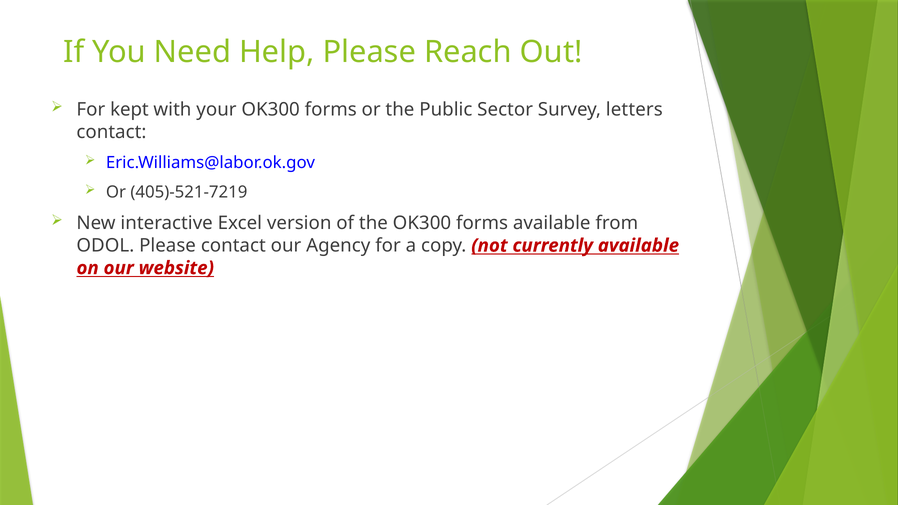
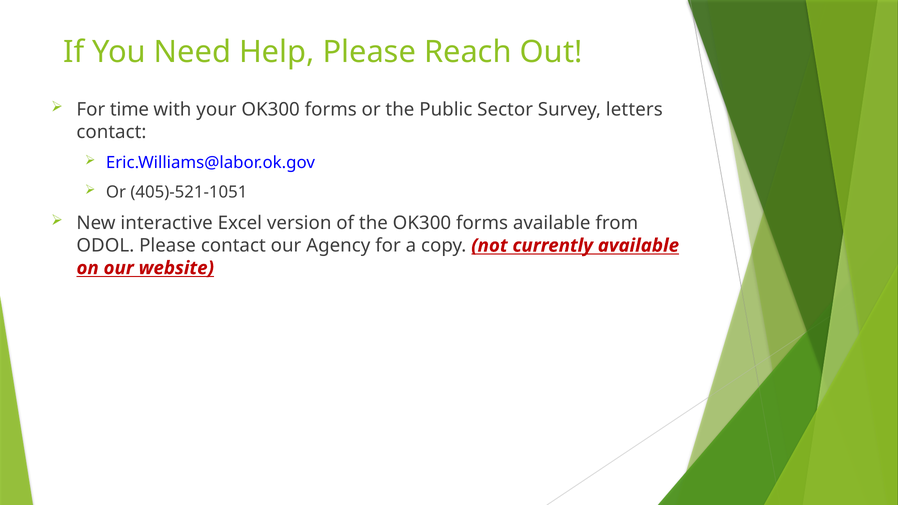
kept: kept -> time
405)-521-7219: 405)-521-7219 -> 405)-521-1051
